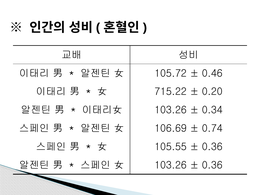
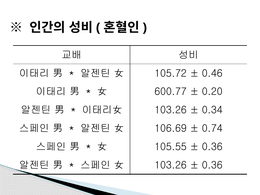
715.22: 715.22 -> 600.77
